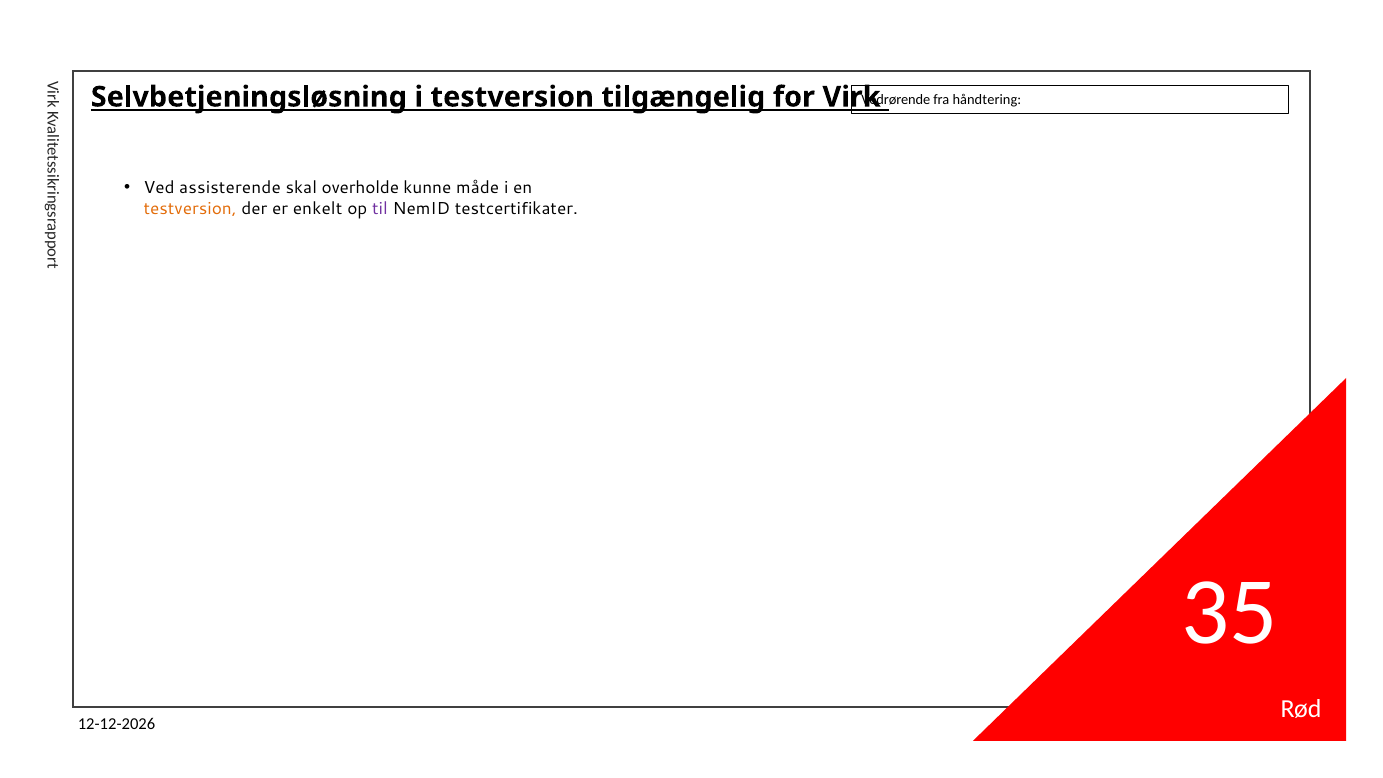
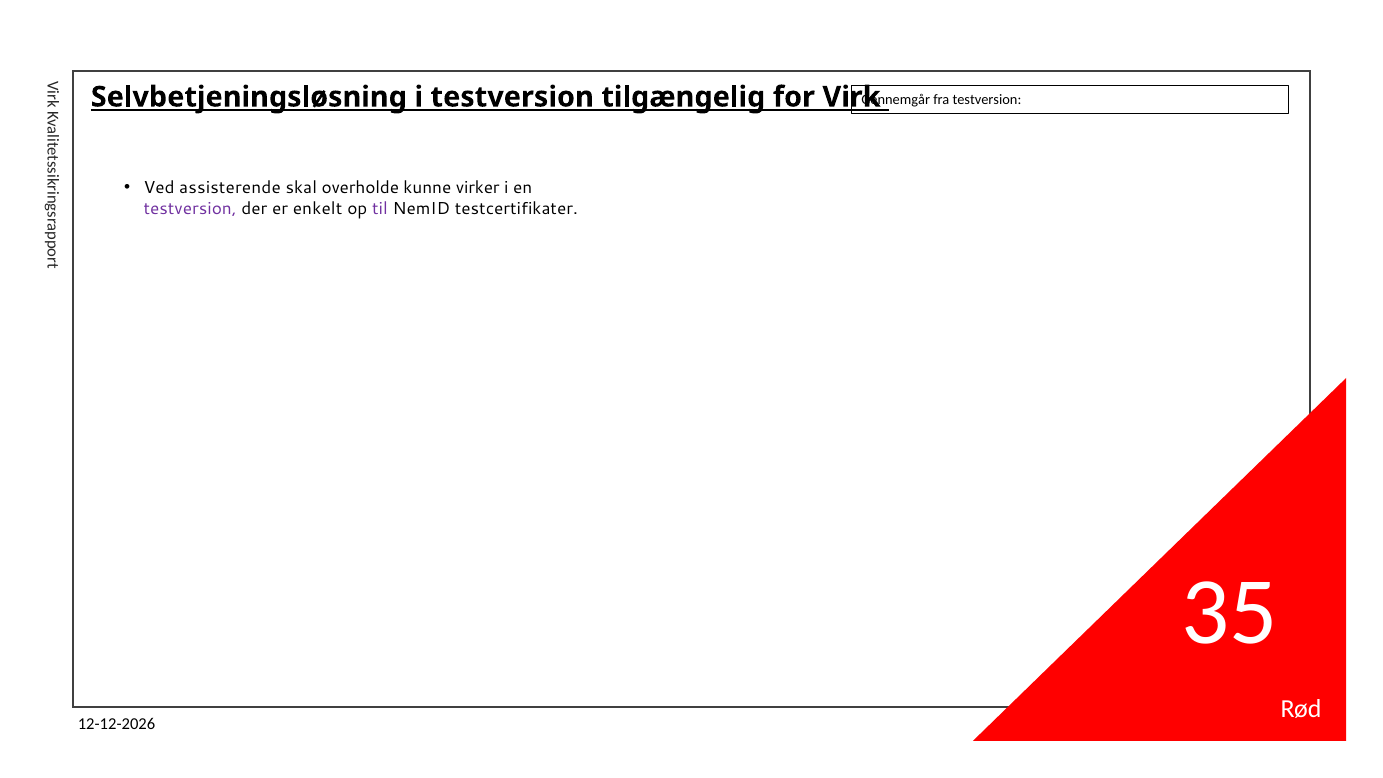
Vedrørende: Vedrørende -> Gennemgår
fra håndtering: håndtering -> testversion
måde: måde -> virker
testversion at (190, 208) colour: orange -> purple
